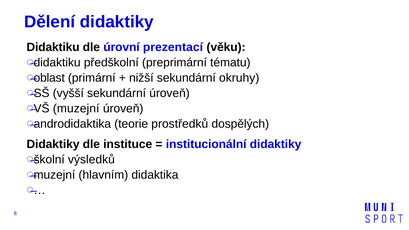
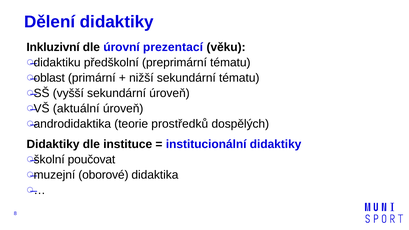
Didaktiku at (53, 47): Didaktiku -> Inkluzivní
sekundární okruhy: okruhy -> tématu
VŠ muzejní: muzejní -> aktuální
výsledků: výsledků -> poučovat
hlavním: hlavním -> oborové
